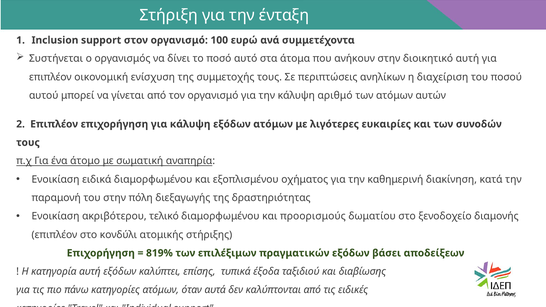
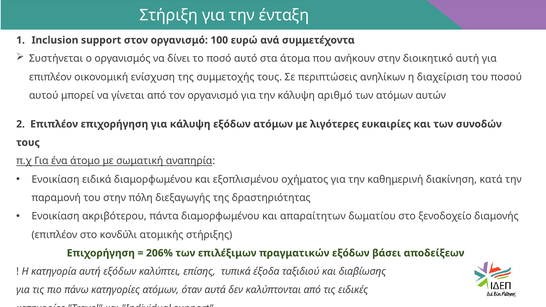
τελικό: τελικό -> πάντα
προορισμούς: προορισμούς -> απαραίτητων
819%: 819% -> 206%
